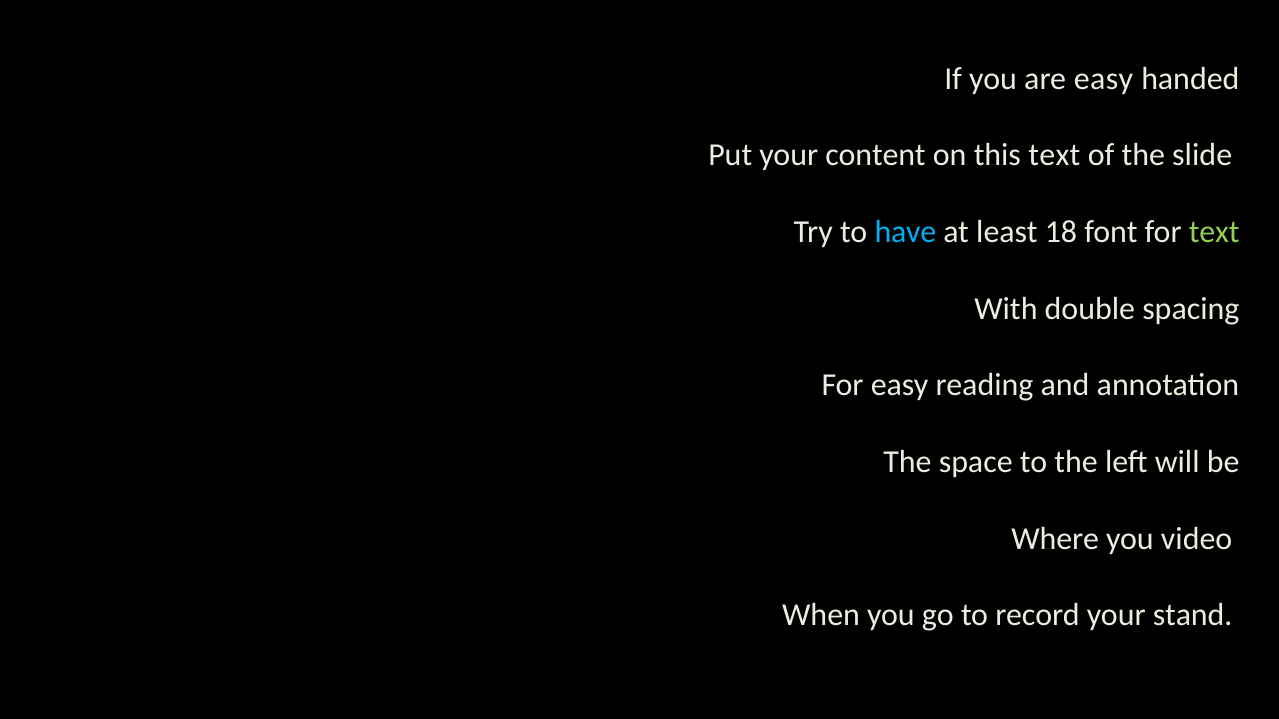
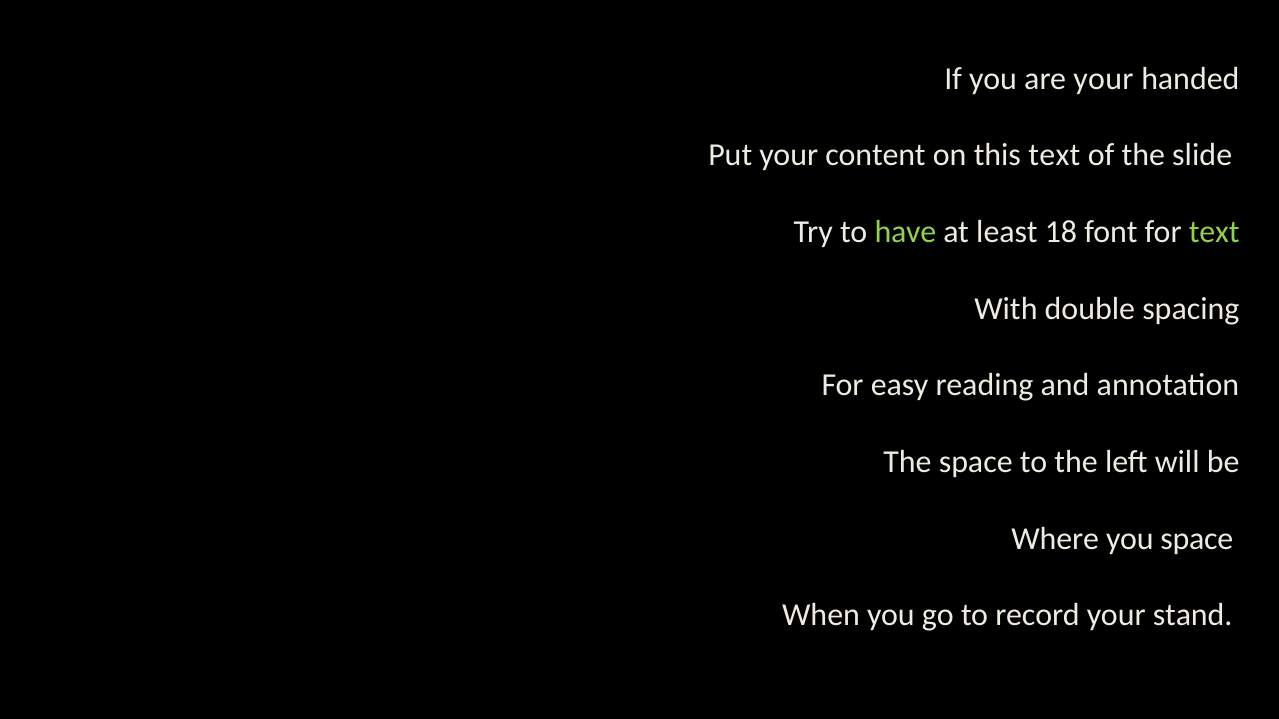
are easy: easy -> your
have colour: light blue -> light green
you video: video -> space
